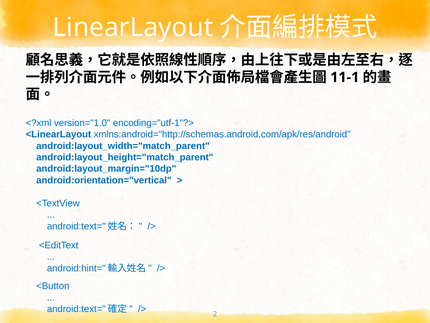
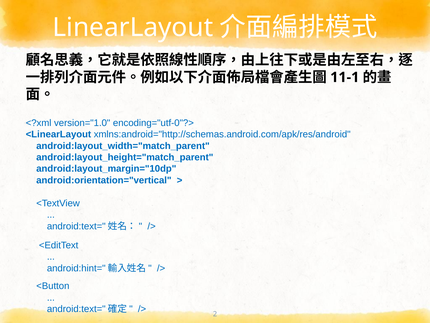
encoding="utf-1"?>: encoding="utf-1"?> -> encoding="utf-0"?>
